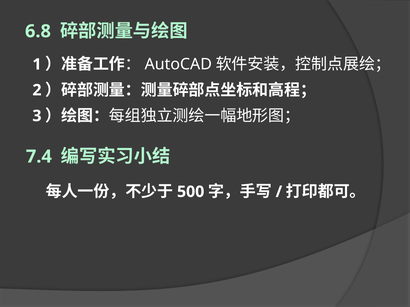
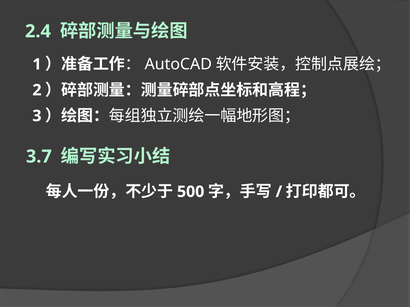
6.8: 6.8 -> 2.4
7.4: 7.4 -> 3.7
